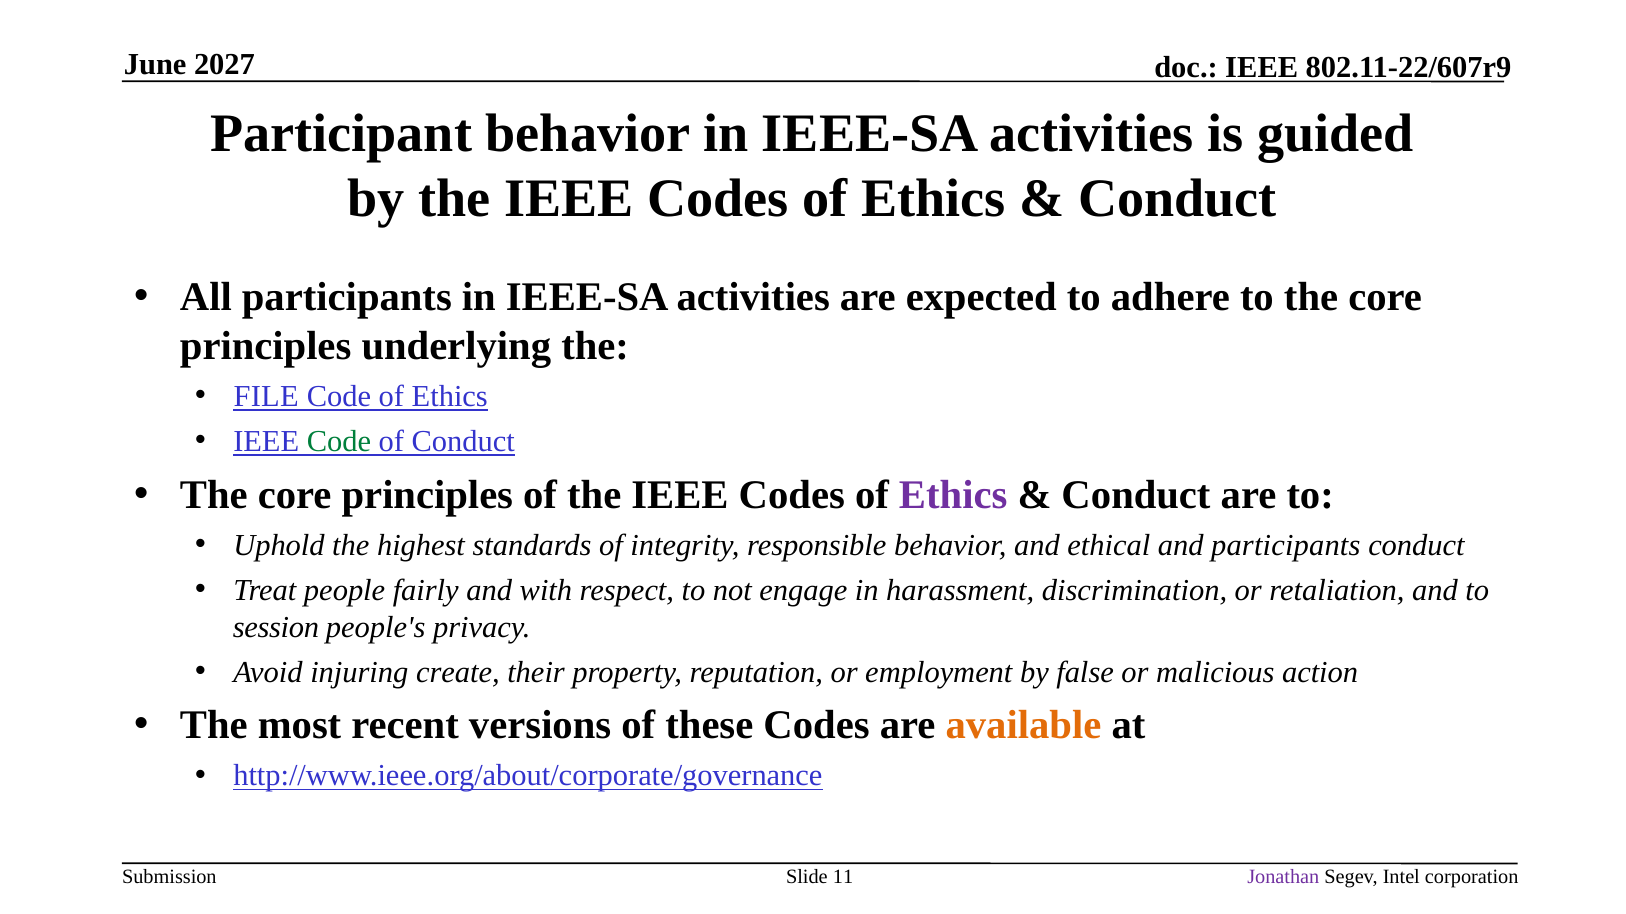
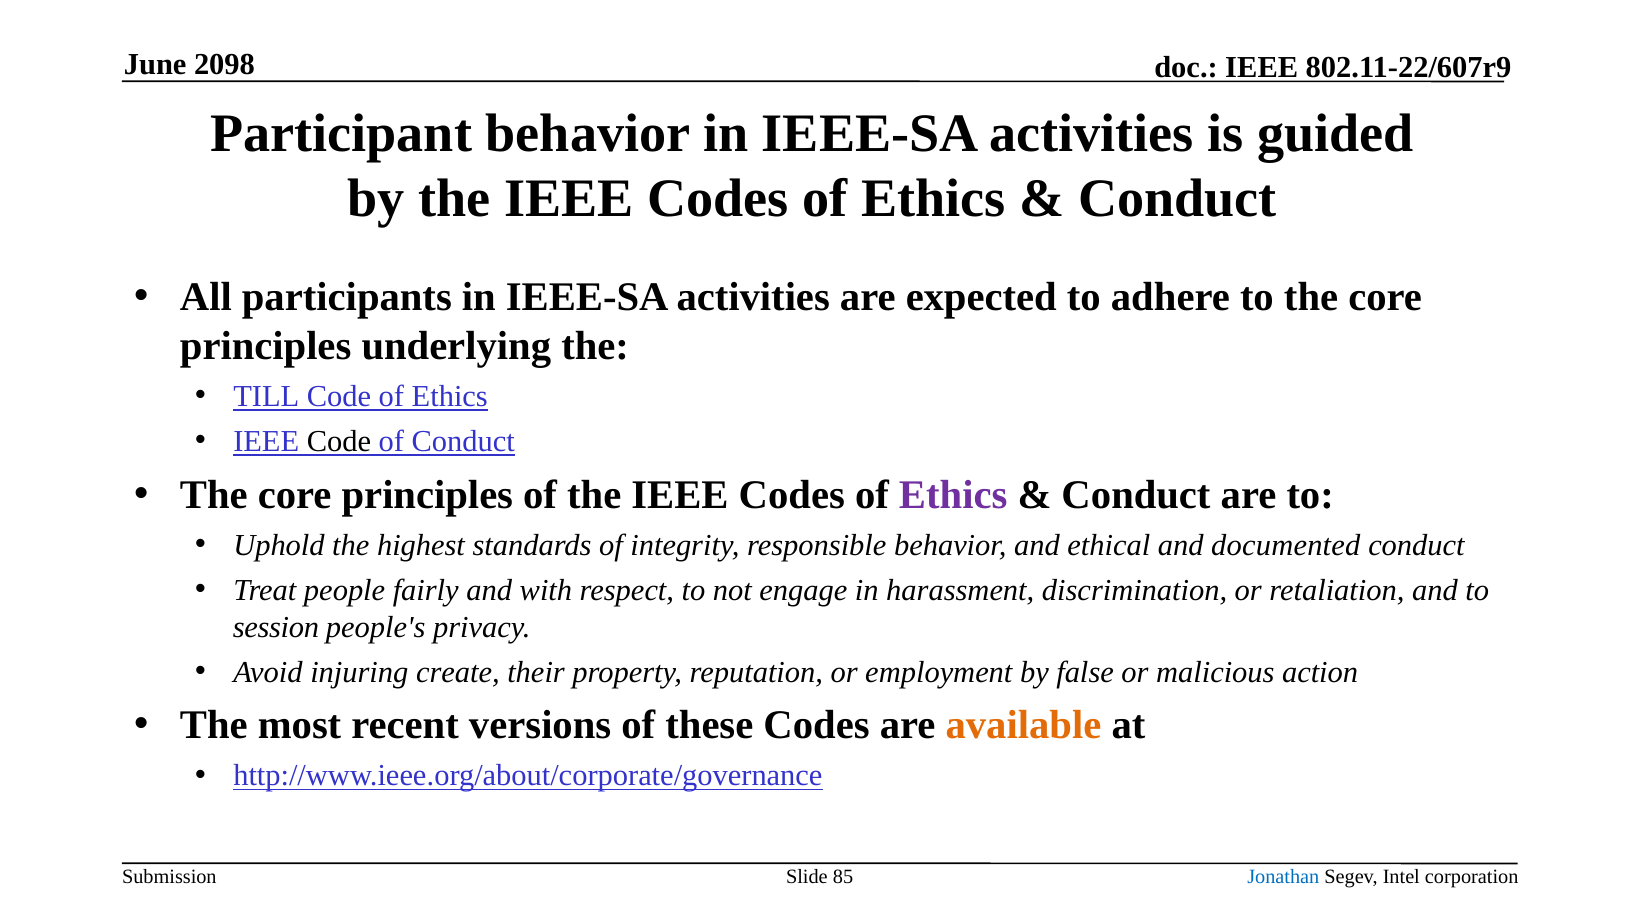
2027: 2027 -> 2098
FILE: FILE -> TILL
Code at (339, 442) colour: green -> black
and participants: participants -> documented
11: 11 -> 85
Jonathan colour: purple -> blue
